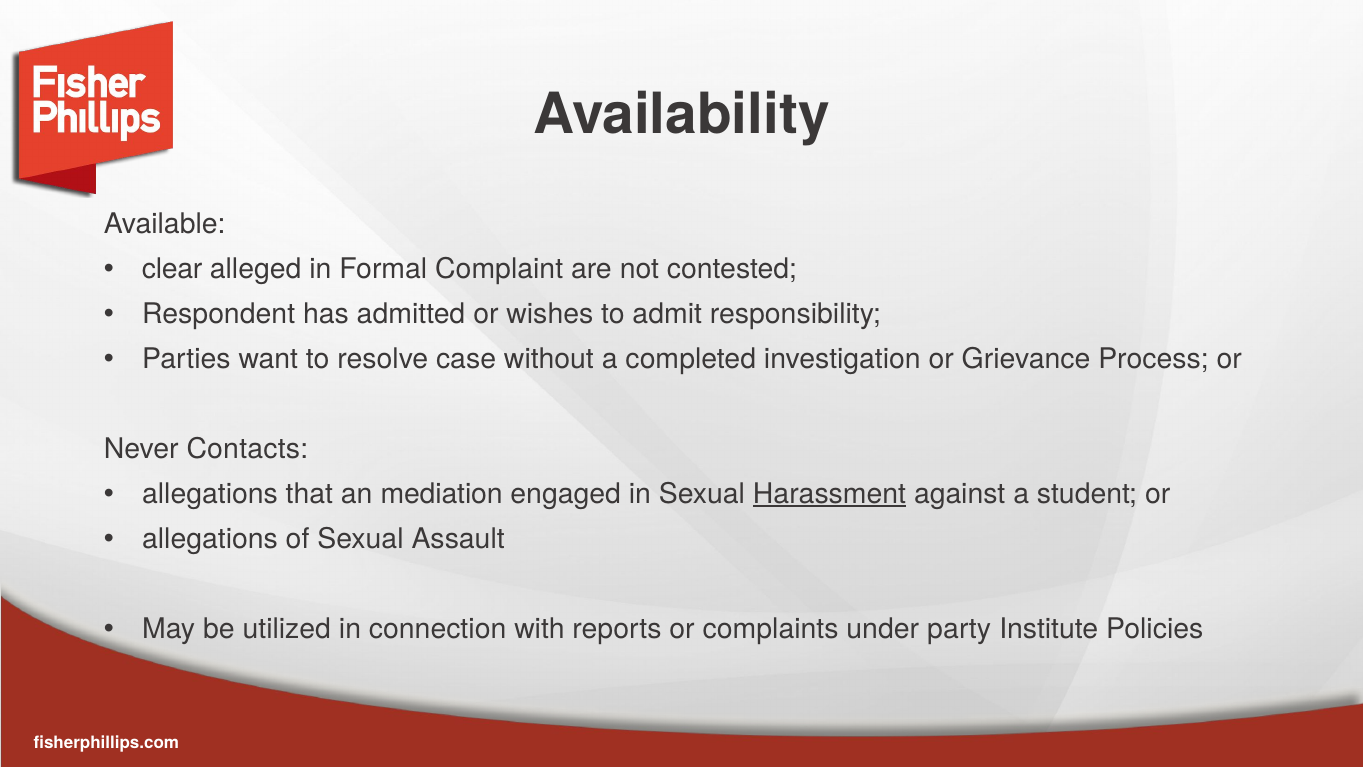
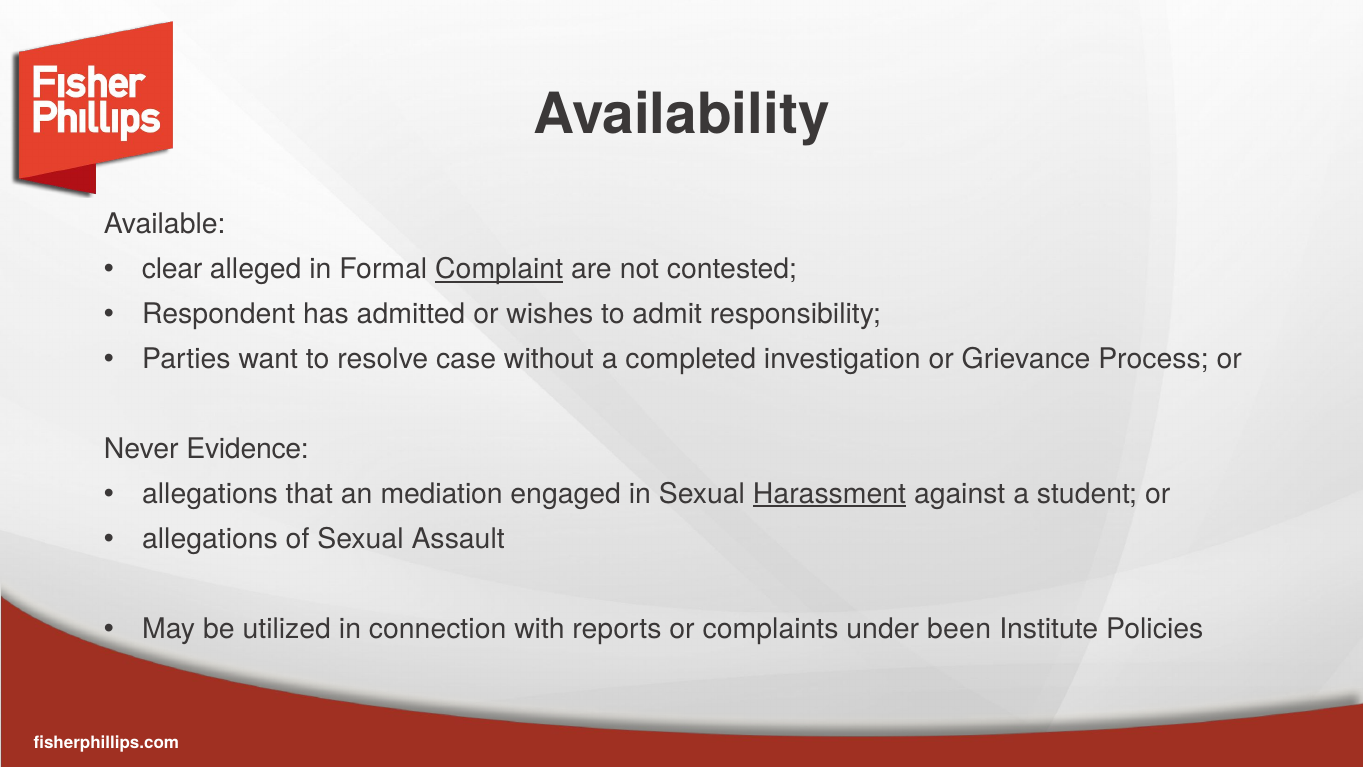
Complaint underline: none -> present
Contacts: Contacts -> Evidence
party: party -> been
